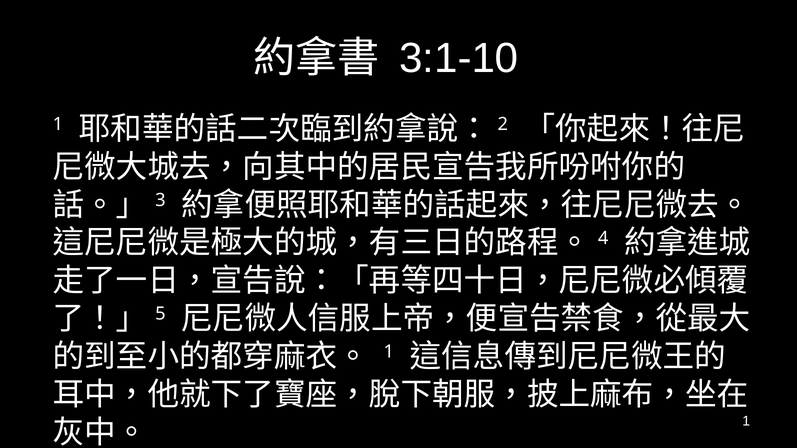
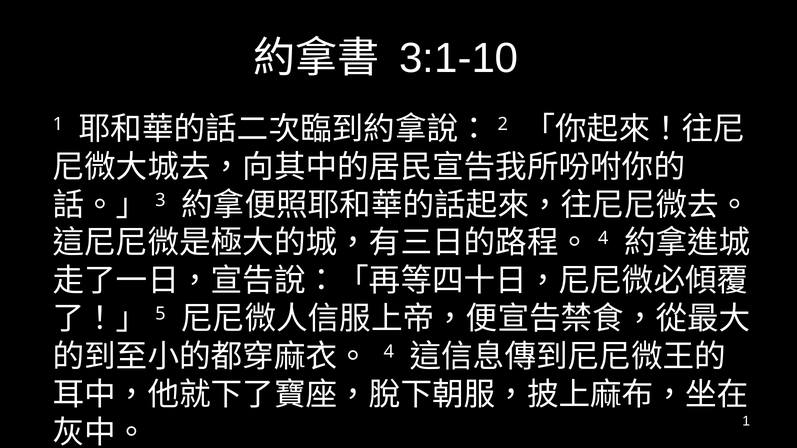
1 at (389, 352): 1 -> 4
